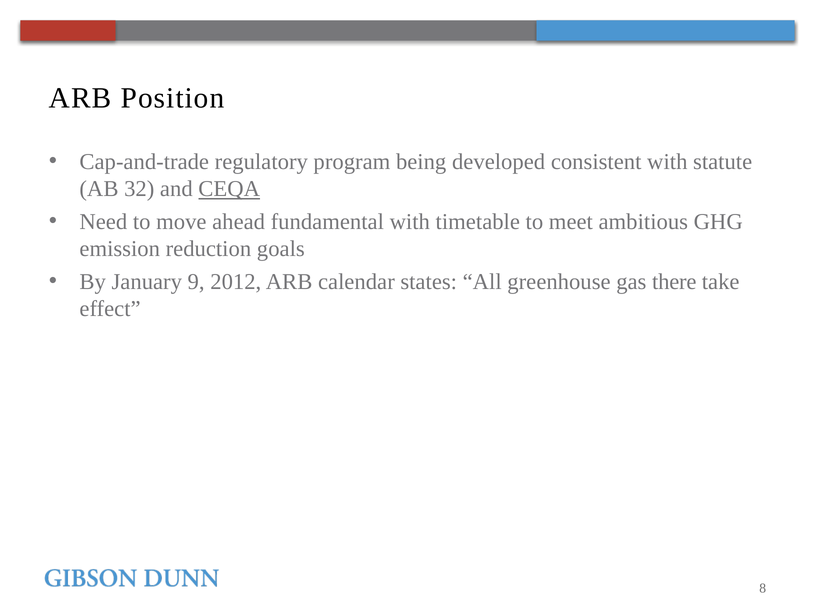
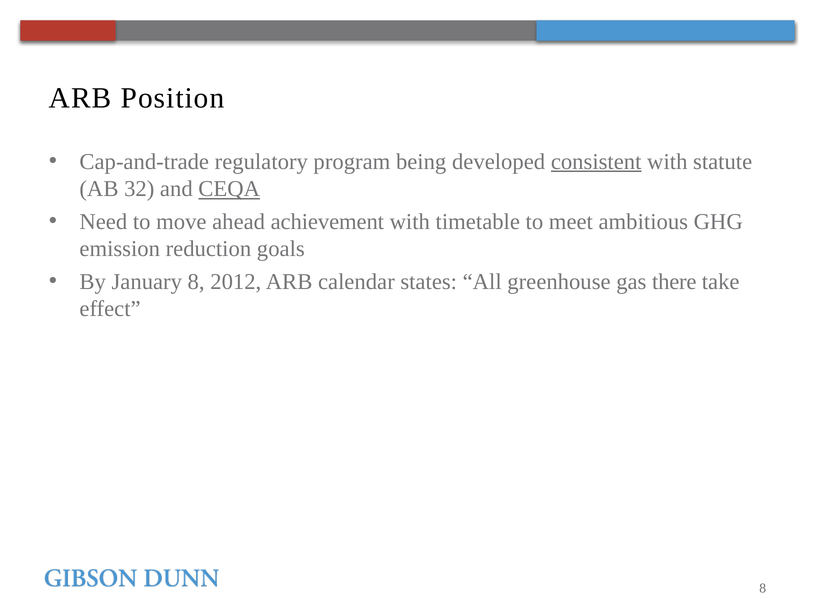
consistent underline: none -> present
fundamental: fundamental -> achievement
January 9: 9 -> 8
